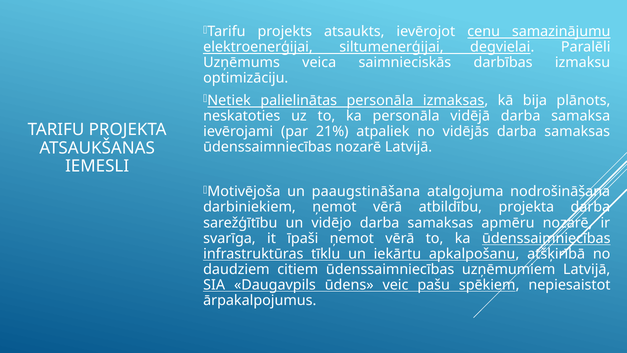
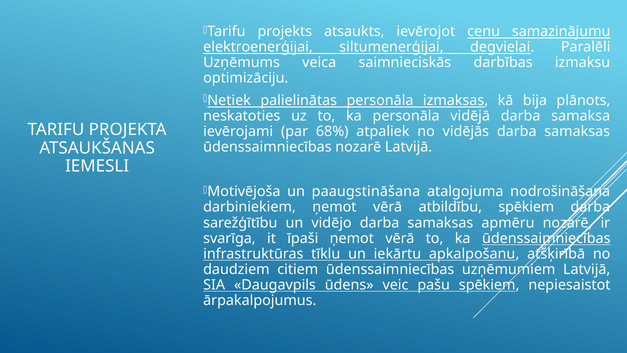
21%: 21% -> 68%
atbildību projekta: projekta -> spēkiem
